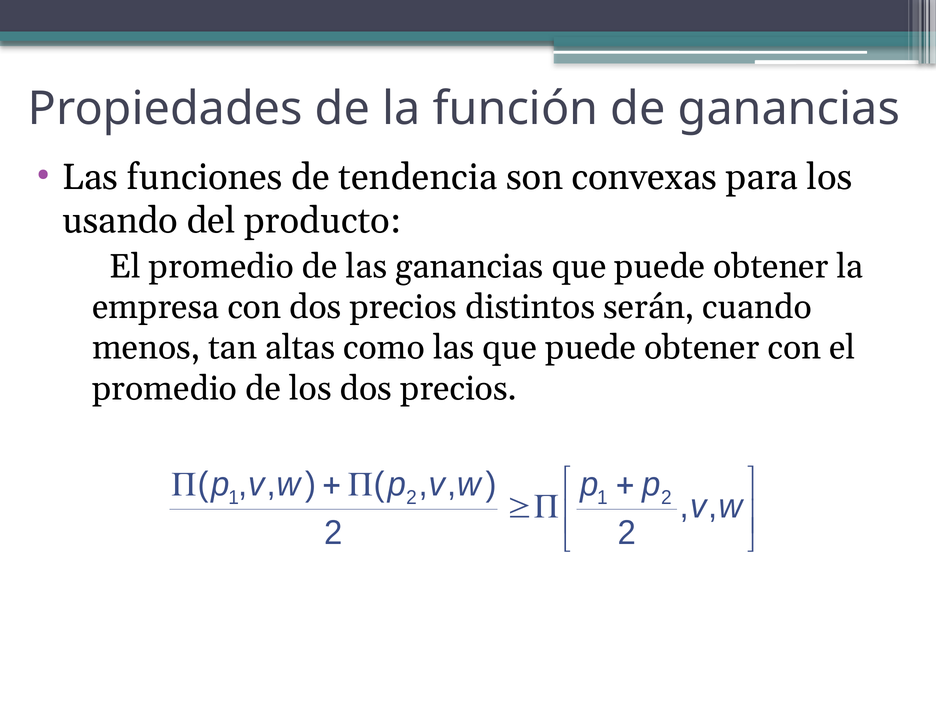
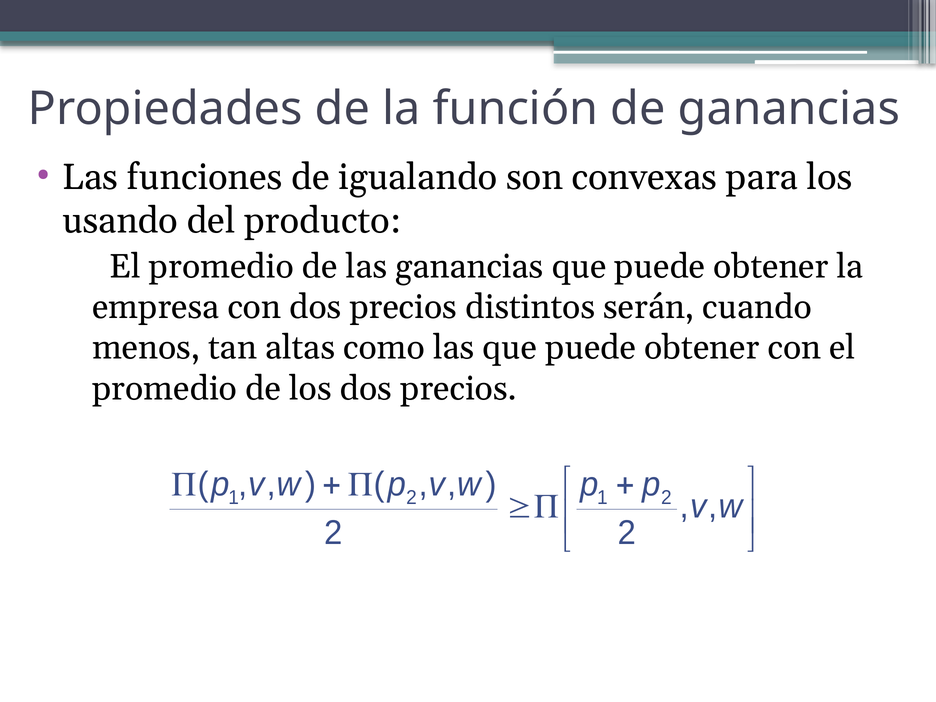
tendencia: tendencia -> igualando
